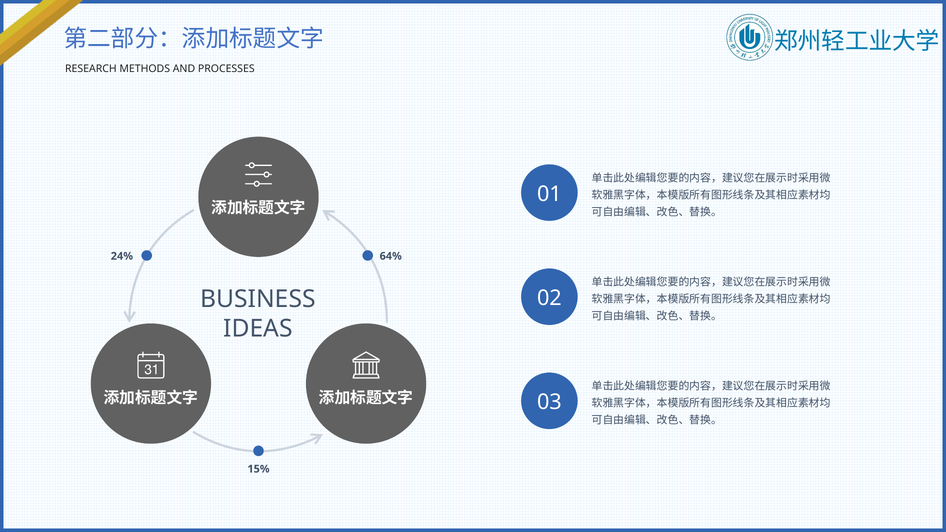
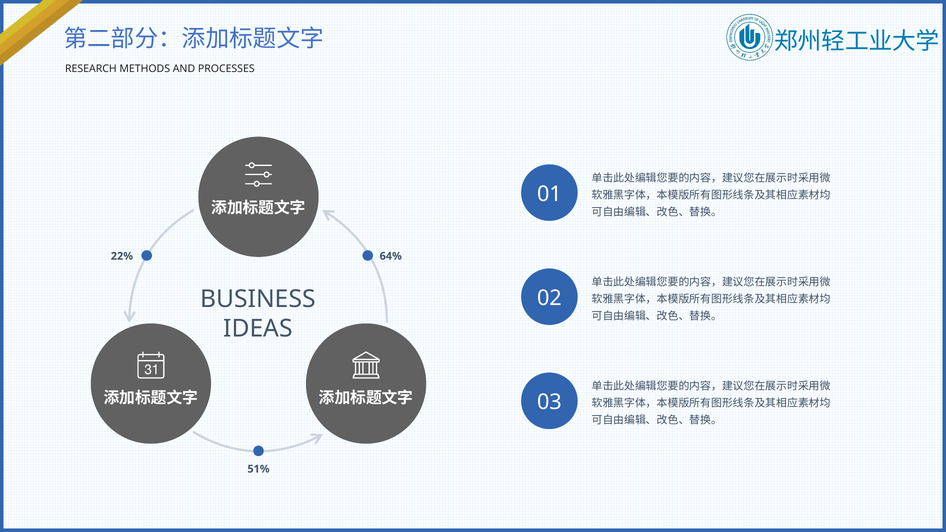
24%: 24% -> 22%
15%: 15% -> 51%
